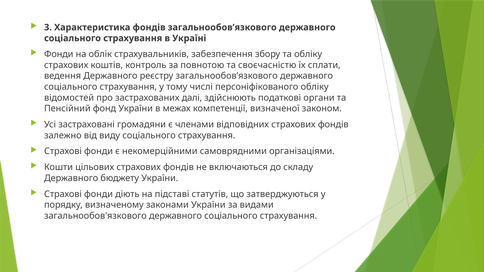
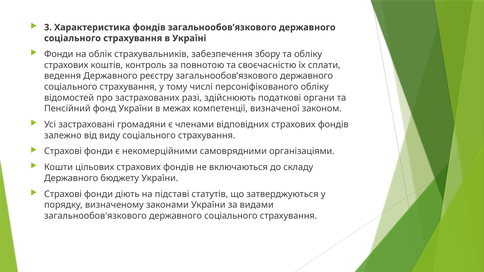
далі: далі -> разі
